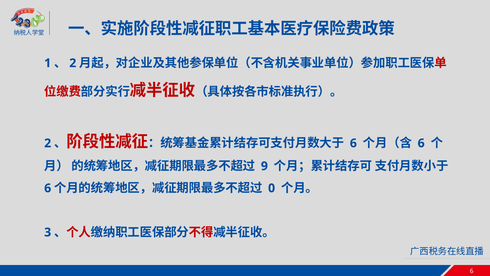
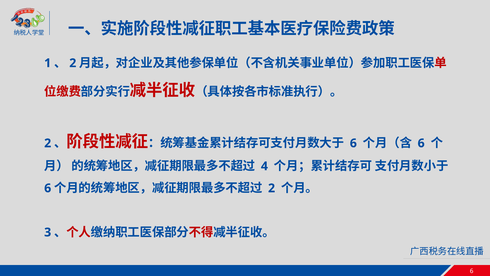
9: 9 -> 4
0 at (272, 188): 0 -> 2
